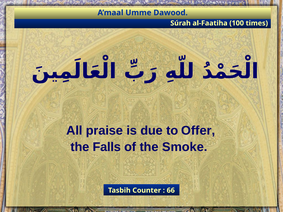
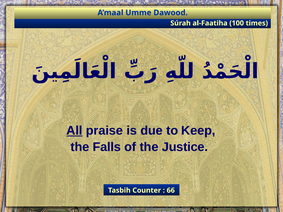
All underline: none -> present
Offer: Offer -> Keep
Smoke: Smoke -> Justice
